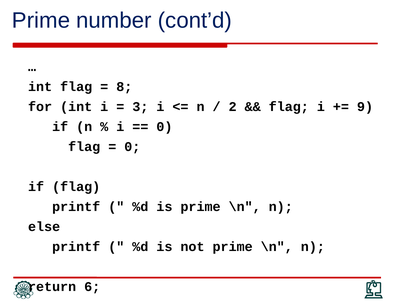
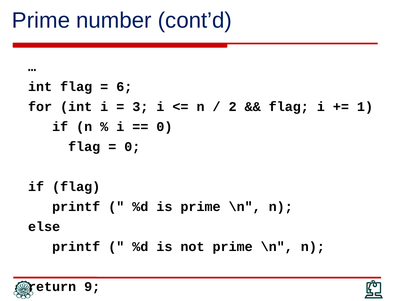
8: 8 -> 6
9: 9 -> 1
6: 6 -> 9
